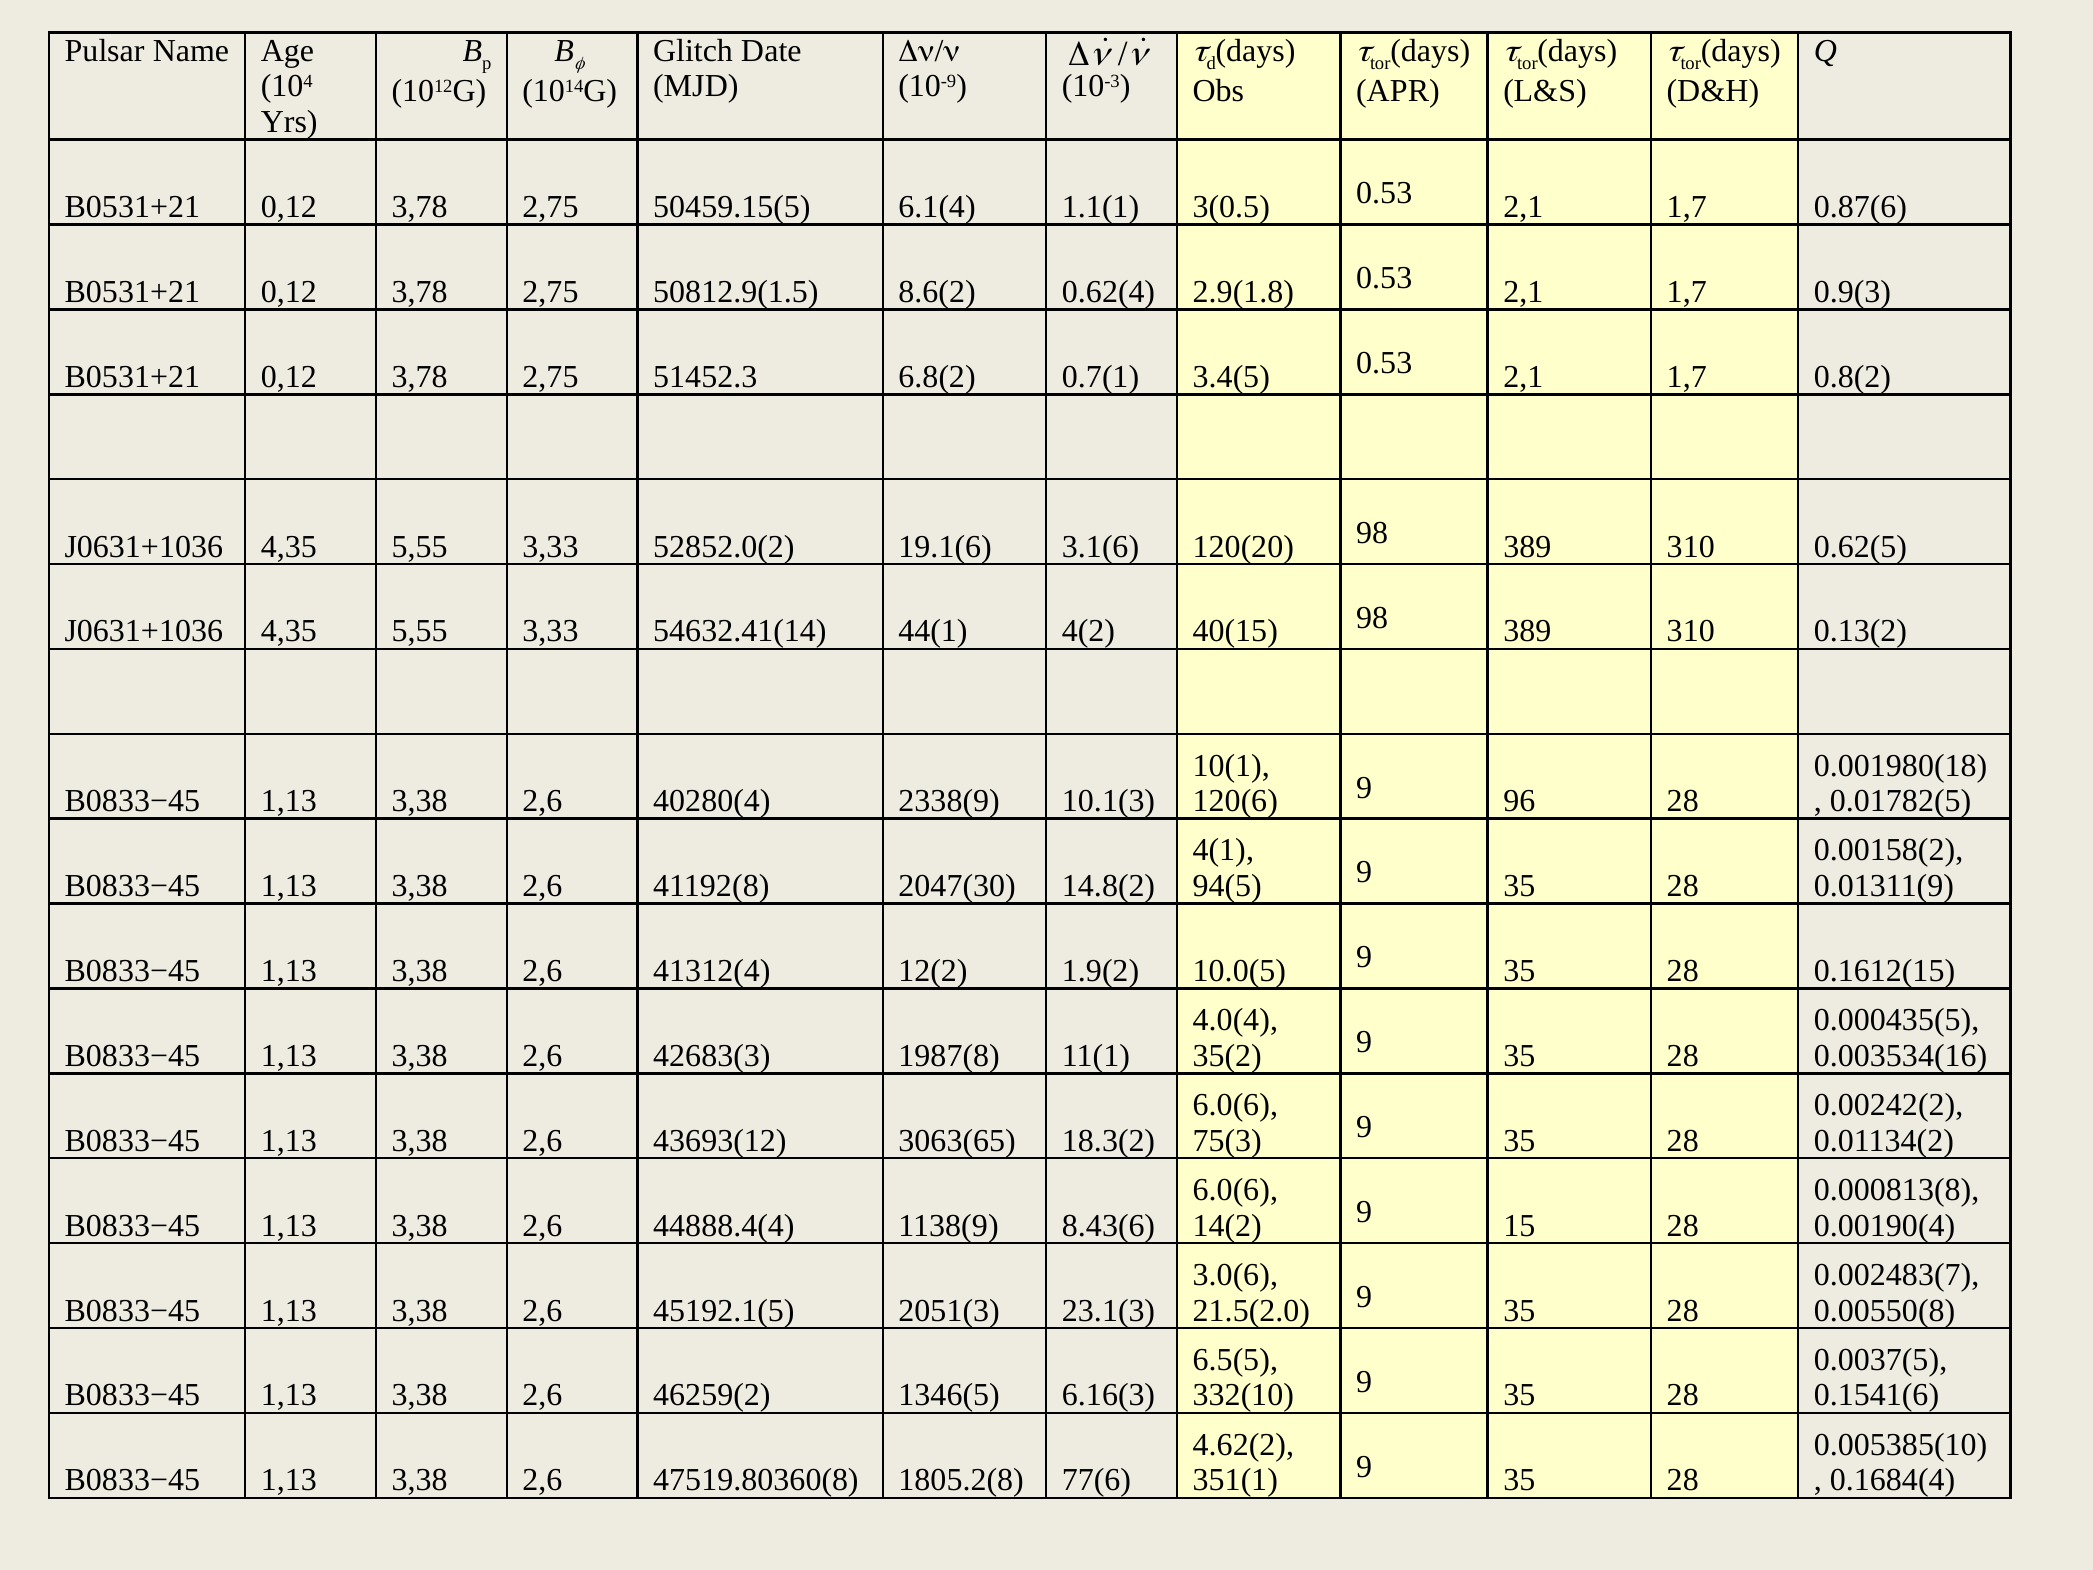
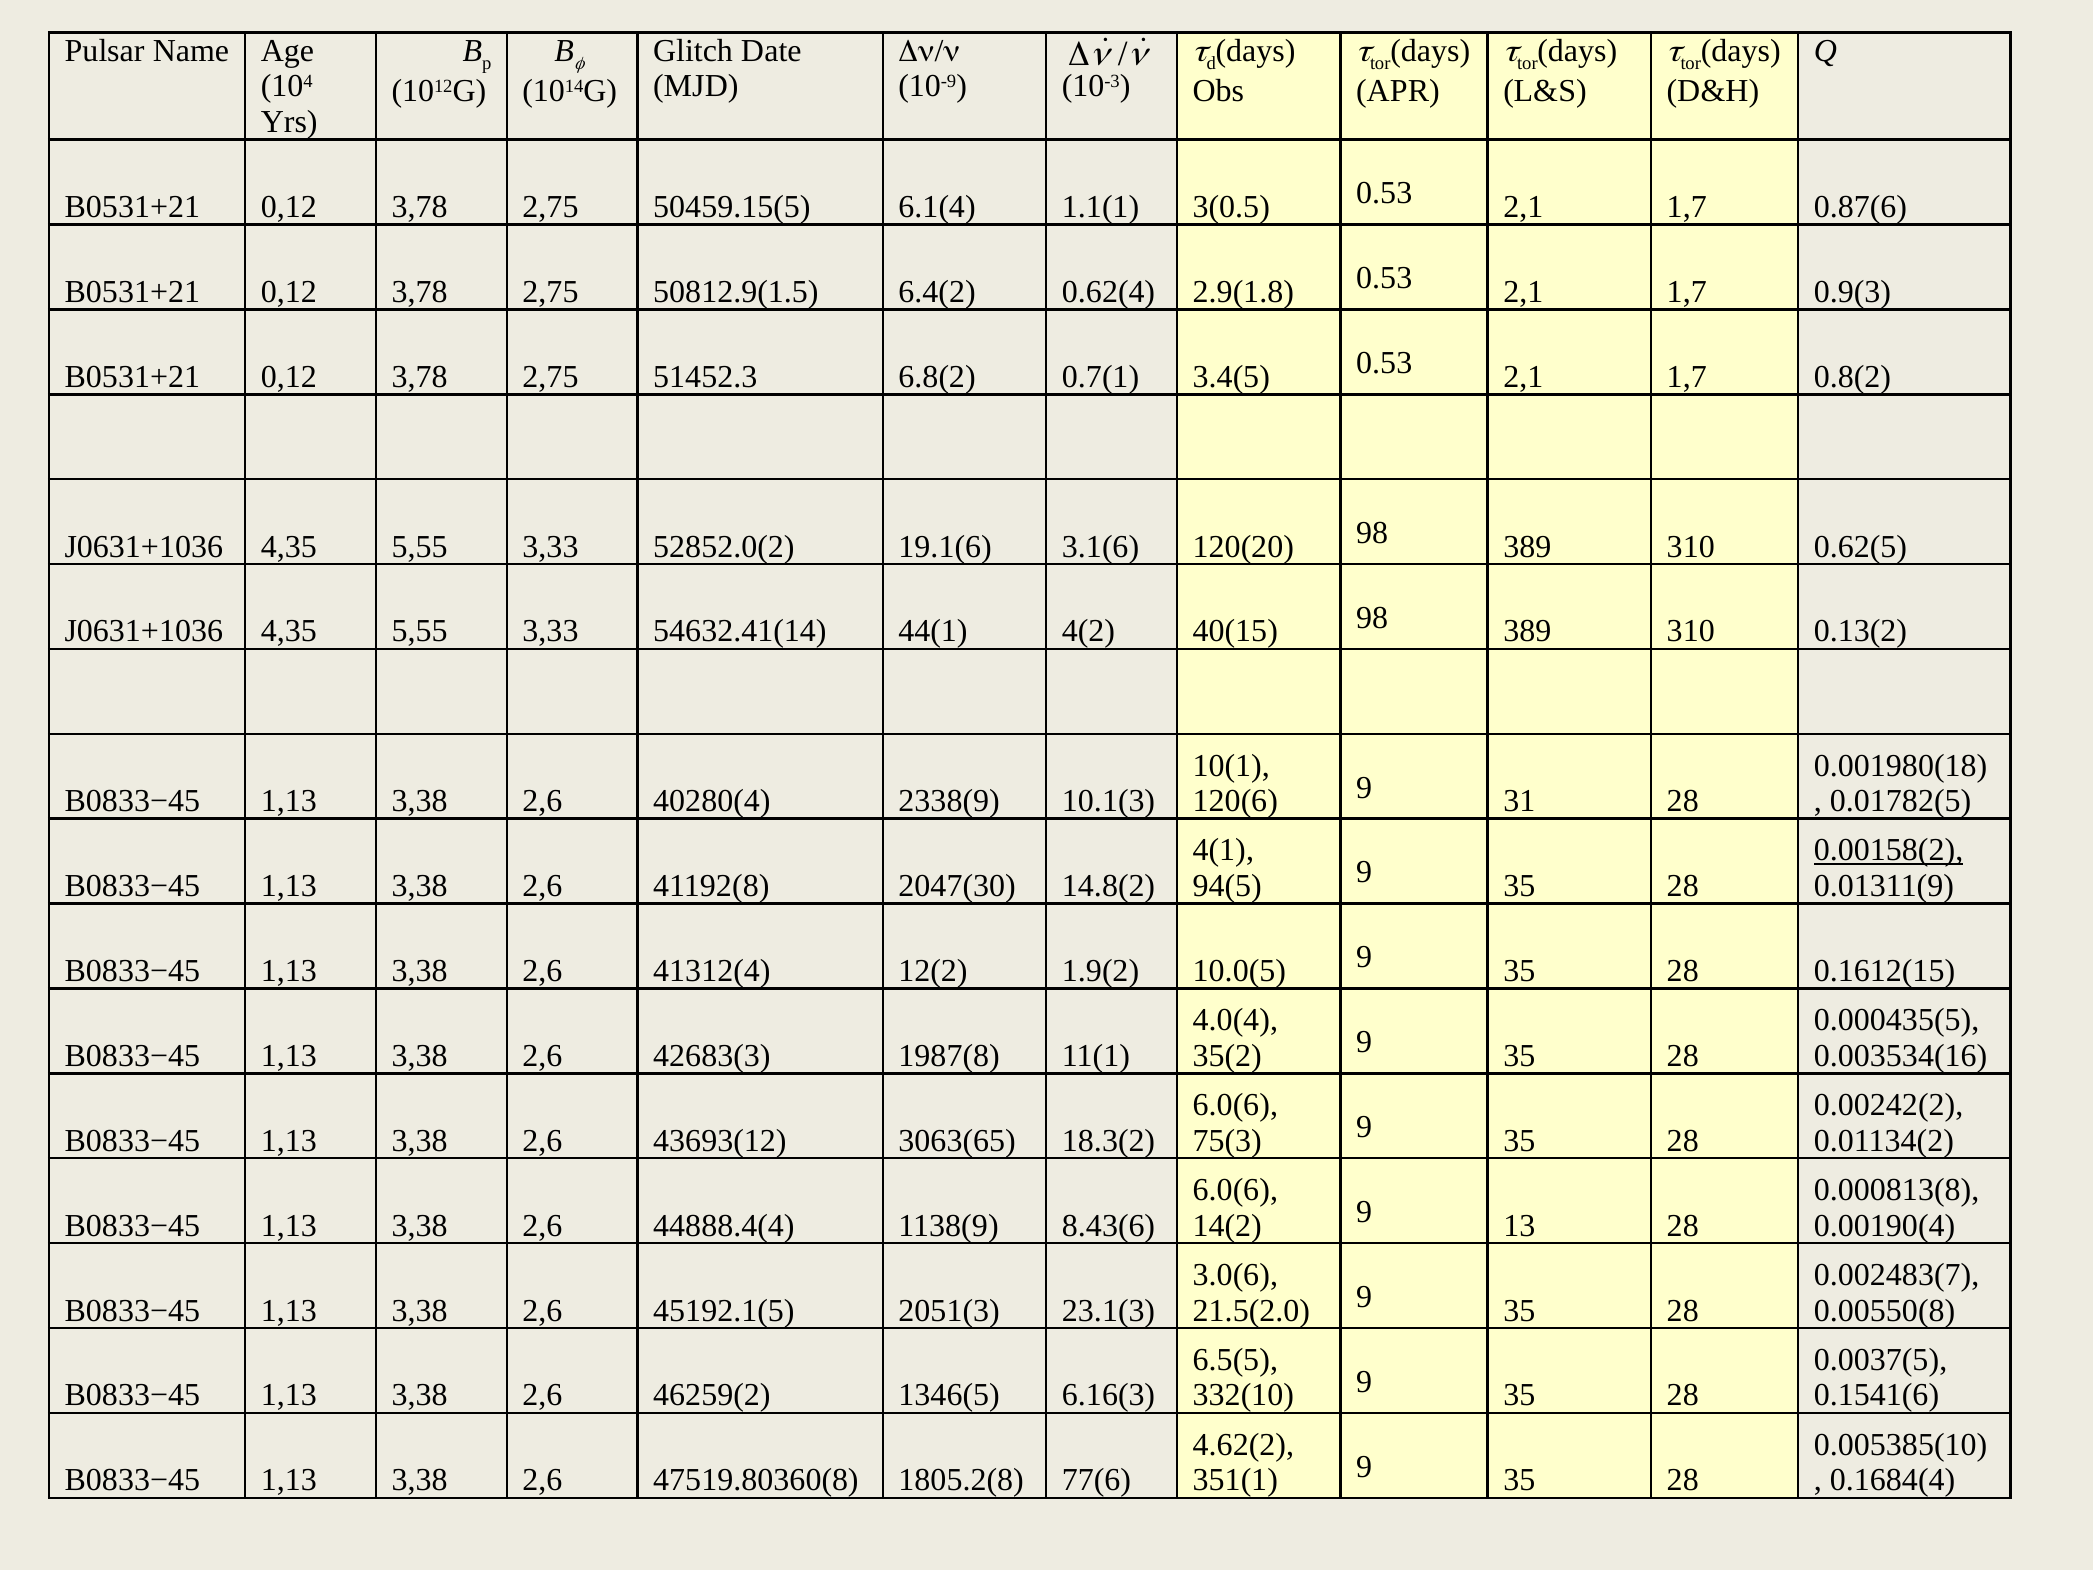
8.6(2: 8.6(2 -> 6.4(2
96: 96 -> 31
0.00158(2 underline: none -> present
15: 15 -> 13
